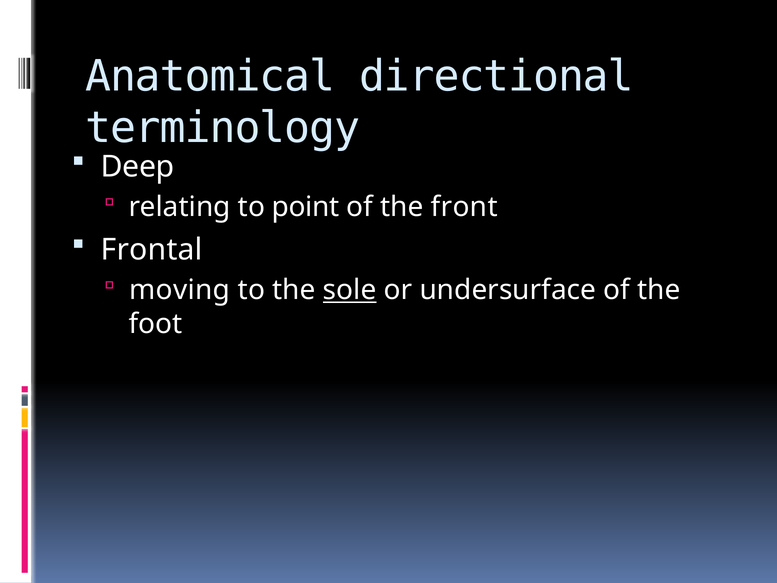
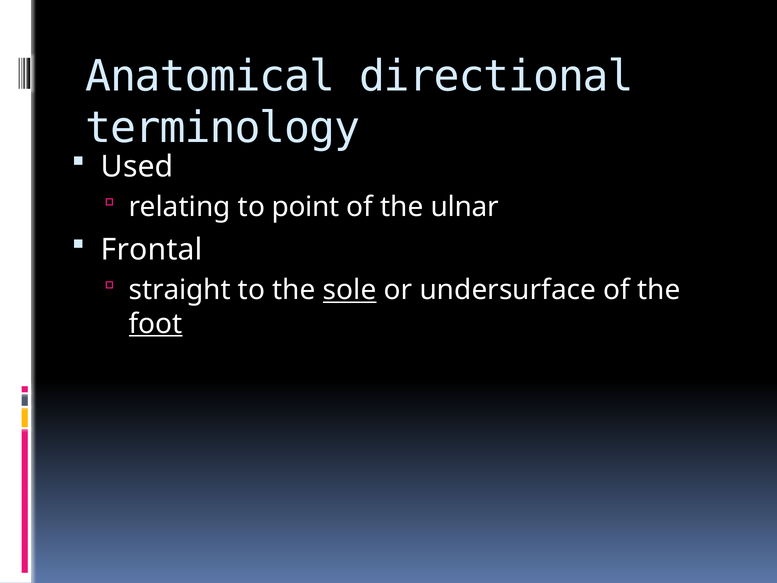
Deep: Deep -> Used
front: front -> ulnar
moving: moving -> straight
foot underline: none -> present
